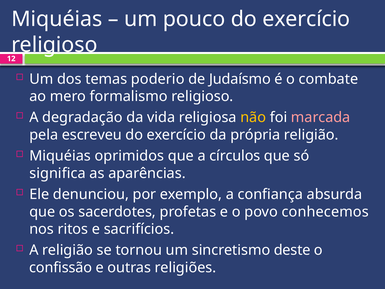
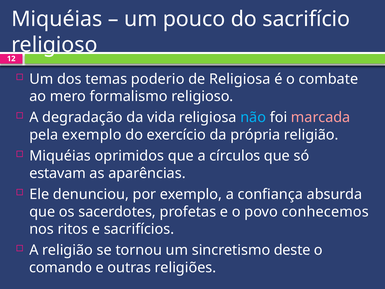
pouco do exercício: exercício -> sacrifício
de Judaísmo: Judaísmo -> Religiosa
não colour: yellow -> light blue
pela escreveu: escreveu -> exemplo
significa: significa -> estavam
confissão: confissão -> comando
